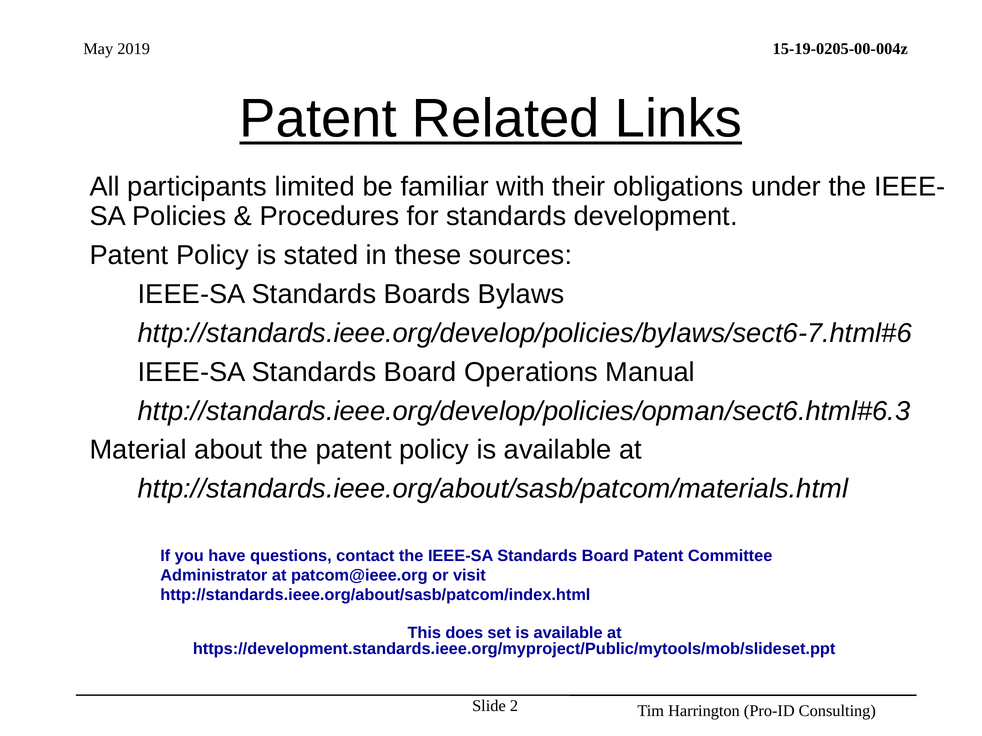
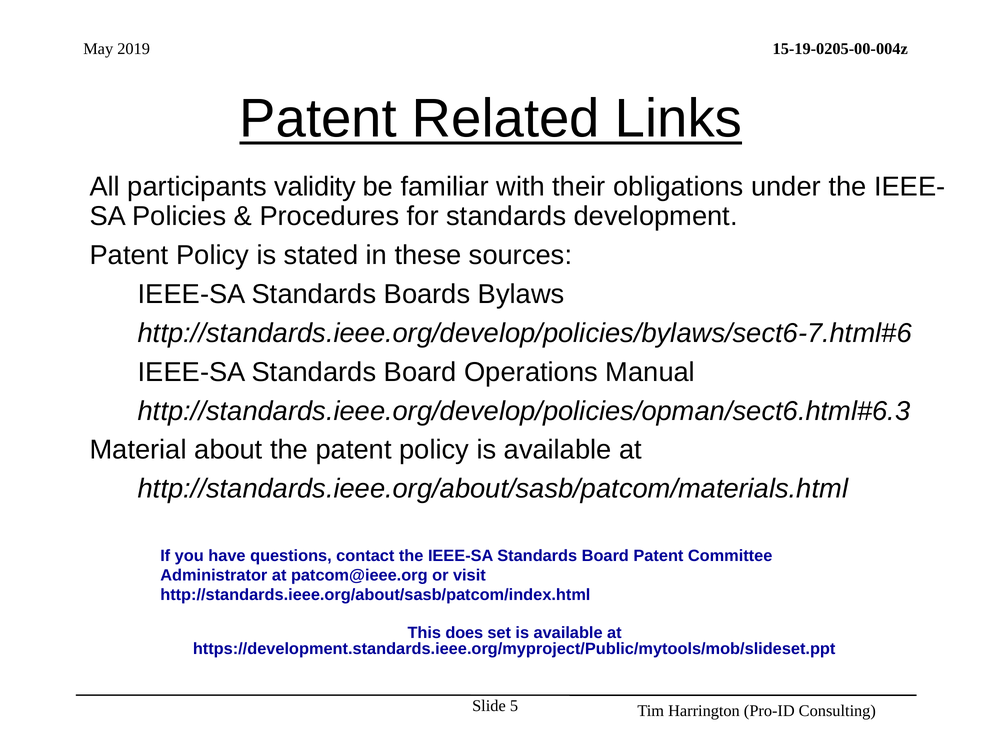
limited: limited -> validity
2: 2 -> 5
